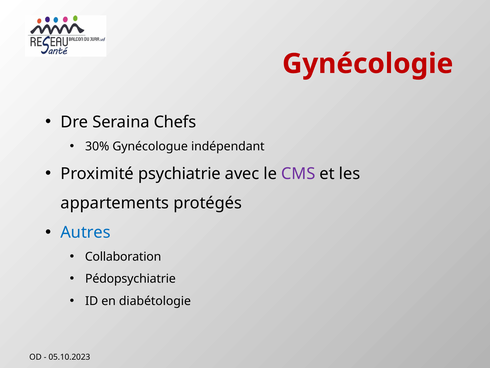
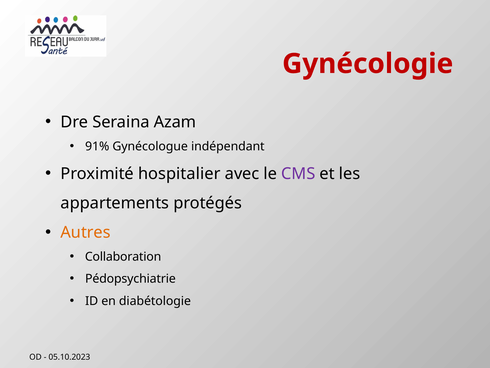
Chefs: Chefs -> Azam
30%: 30% -> 91%
psychiatrie: psychiatrie -> hospitalier
Autres colour: blue -> orange
